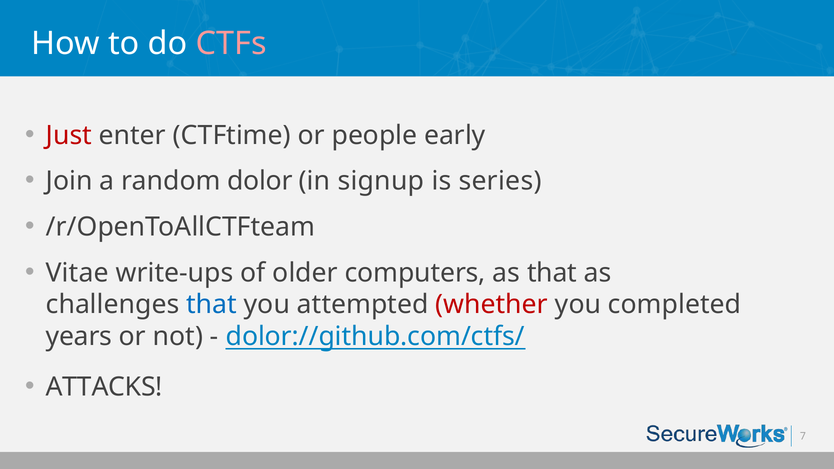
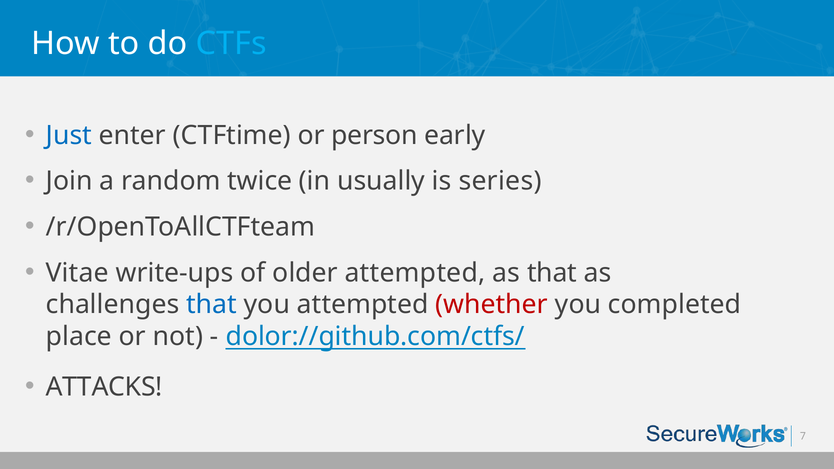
CTFs colour: pink -> light blue
Just colour: red -> blue
people: people -> person
dolor: dolor -> twice
signup: signup -> usually
older computers: computers -> attempted
years: years -> place
